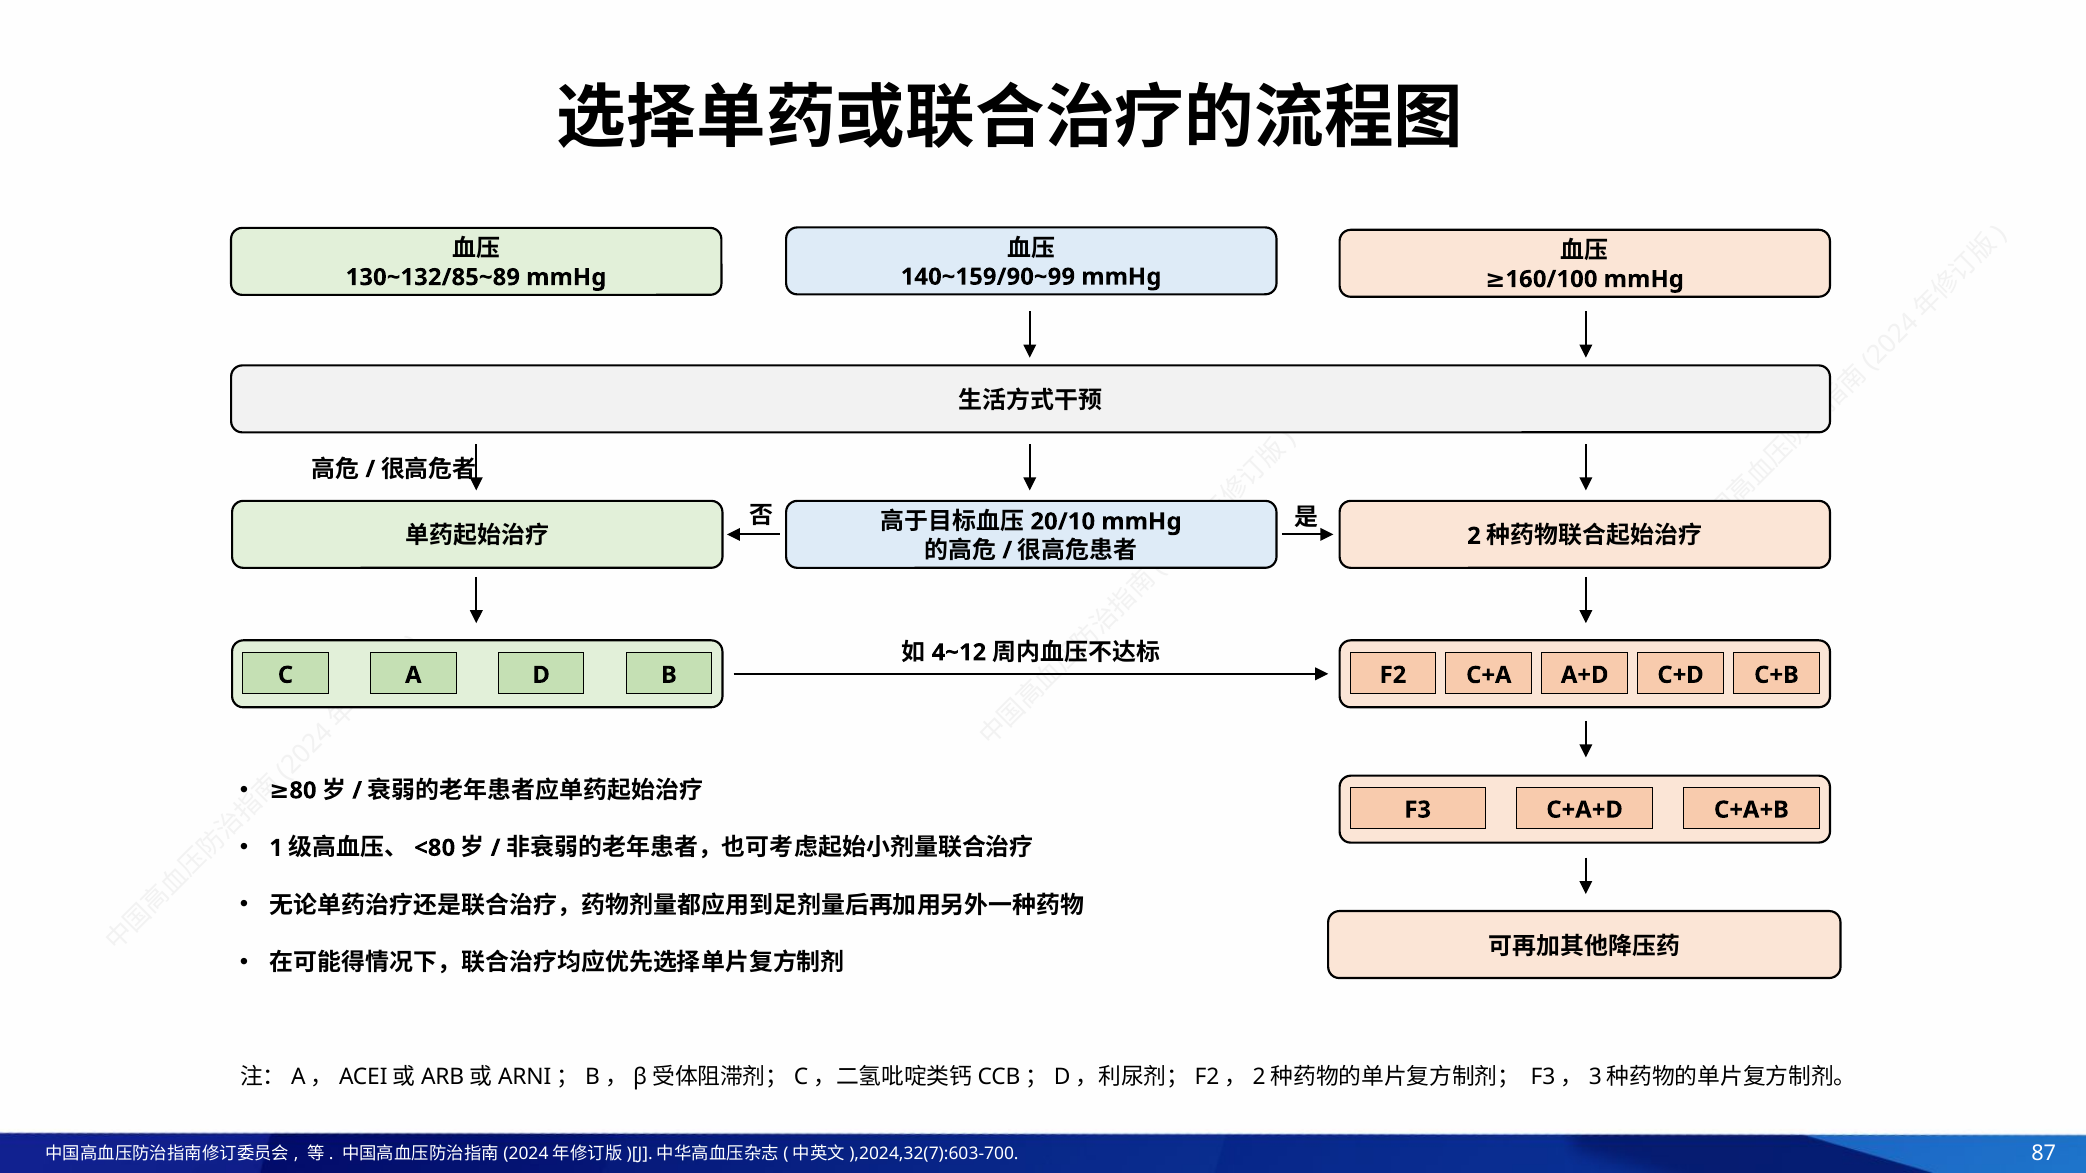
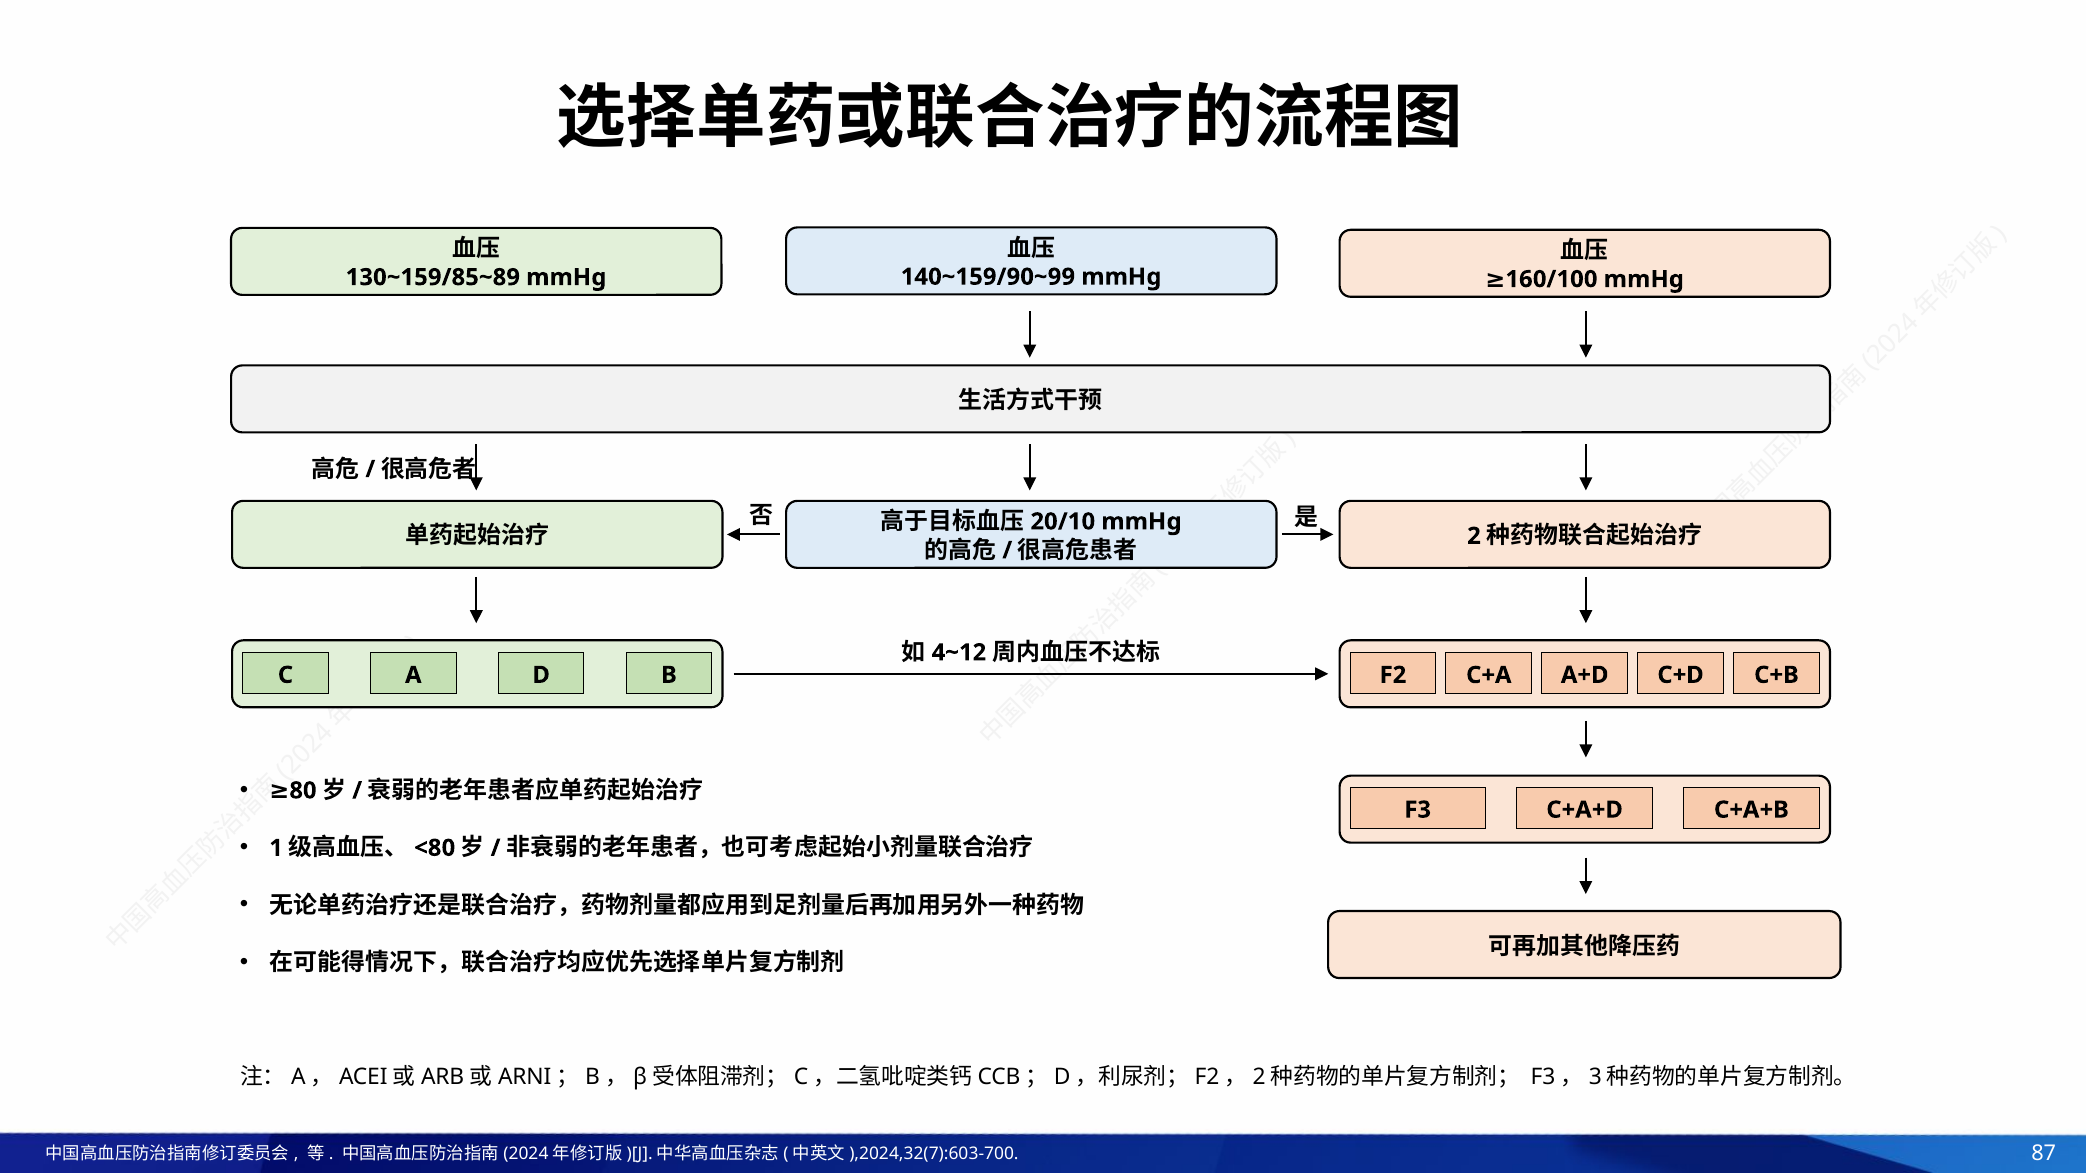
130~132/85~89: 130~132/85~89 -> 130~159/85~89
